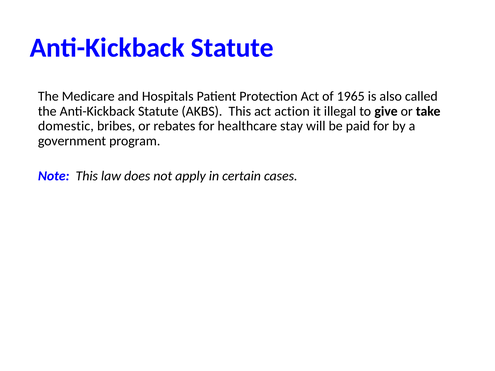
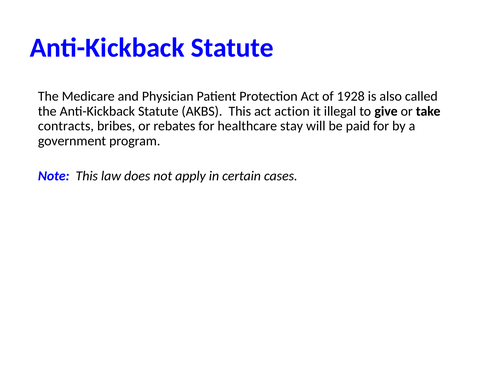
Hospitals: Hospitals -> Physician
1965: 1965 -> 1928
domestic: domestic -> contracts
